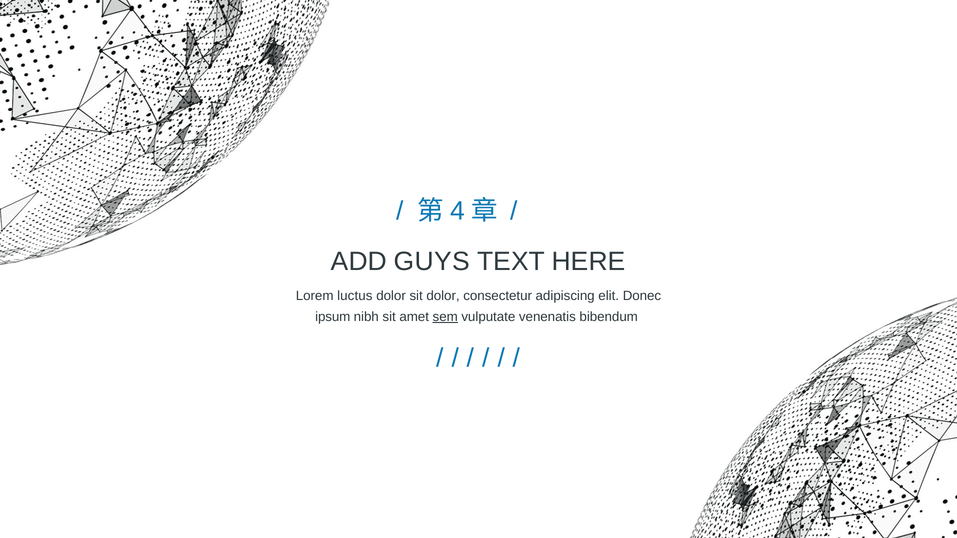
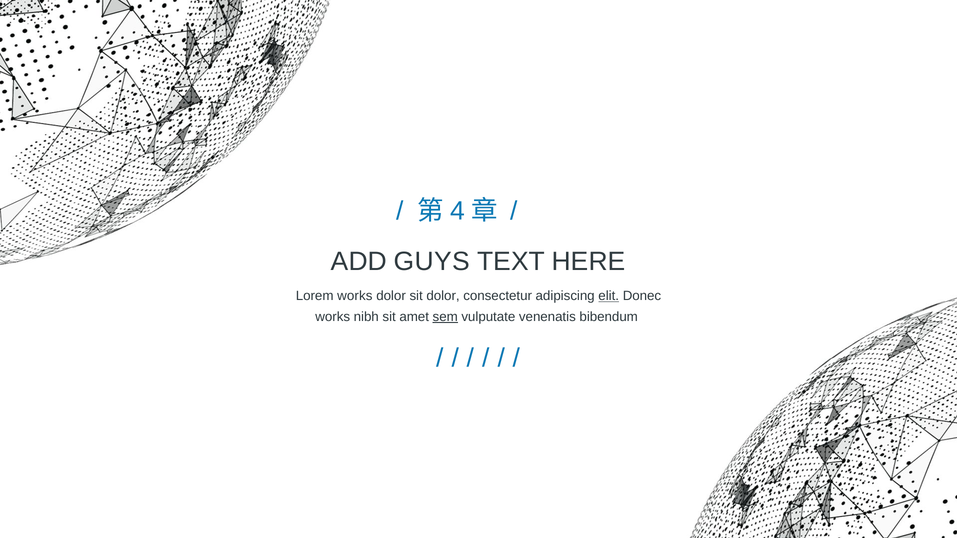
Lorem luctus: luctus -> works
elit underline: none -> present
ipsum at (333, 317): ipsum -> works
